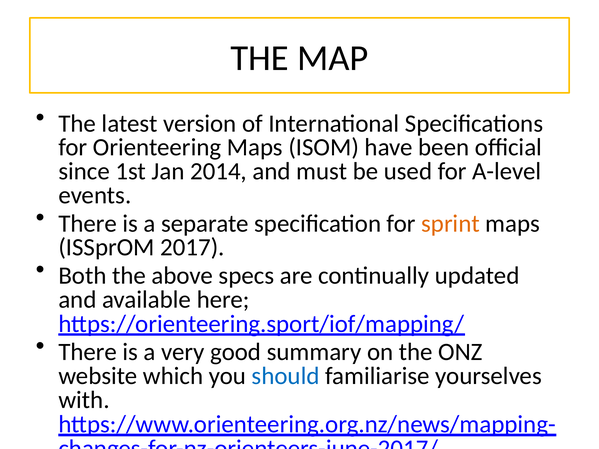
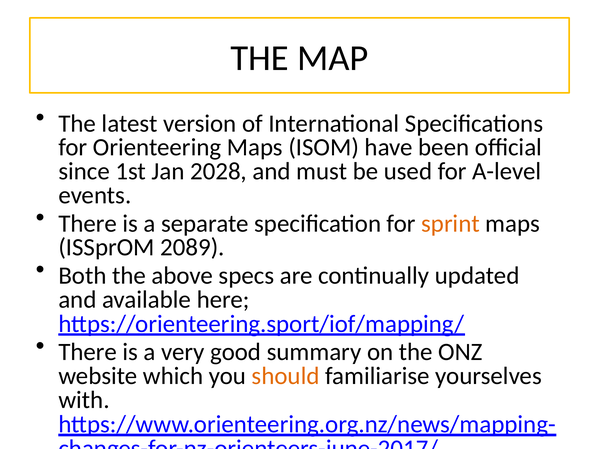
2014: 2014 -> 2028
2017: 2017 -> 2089
should colour: blue -> orange
